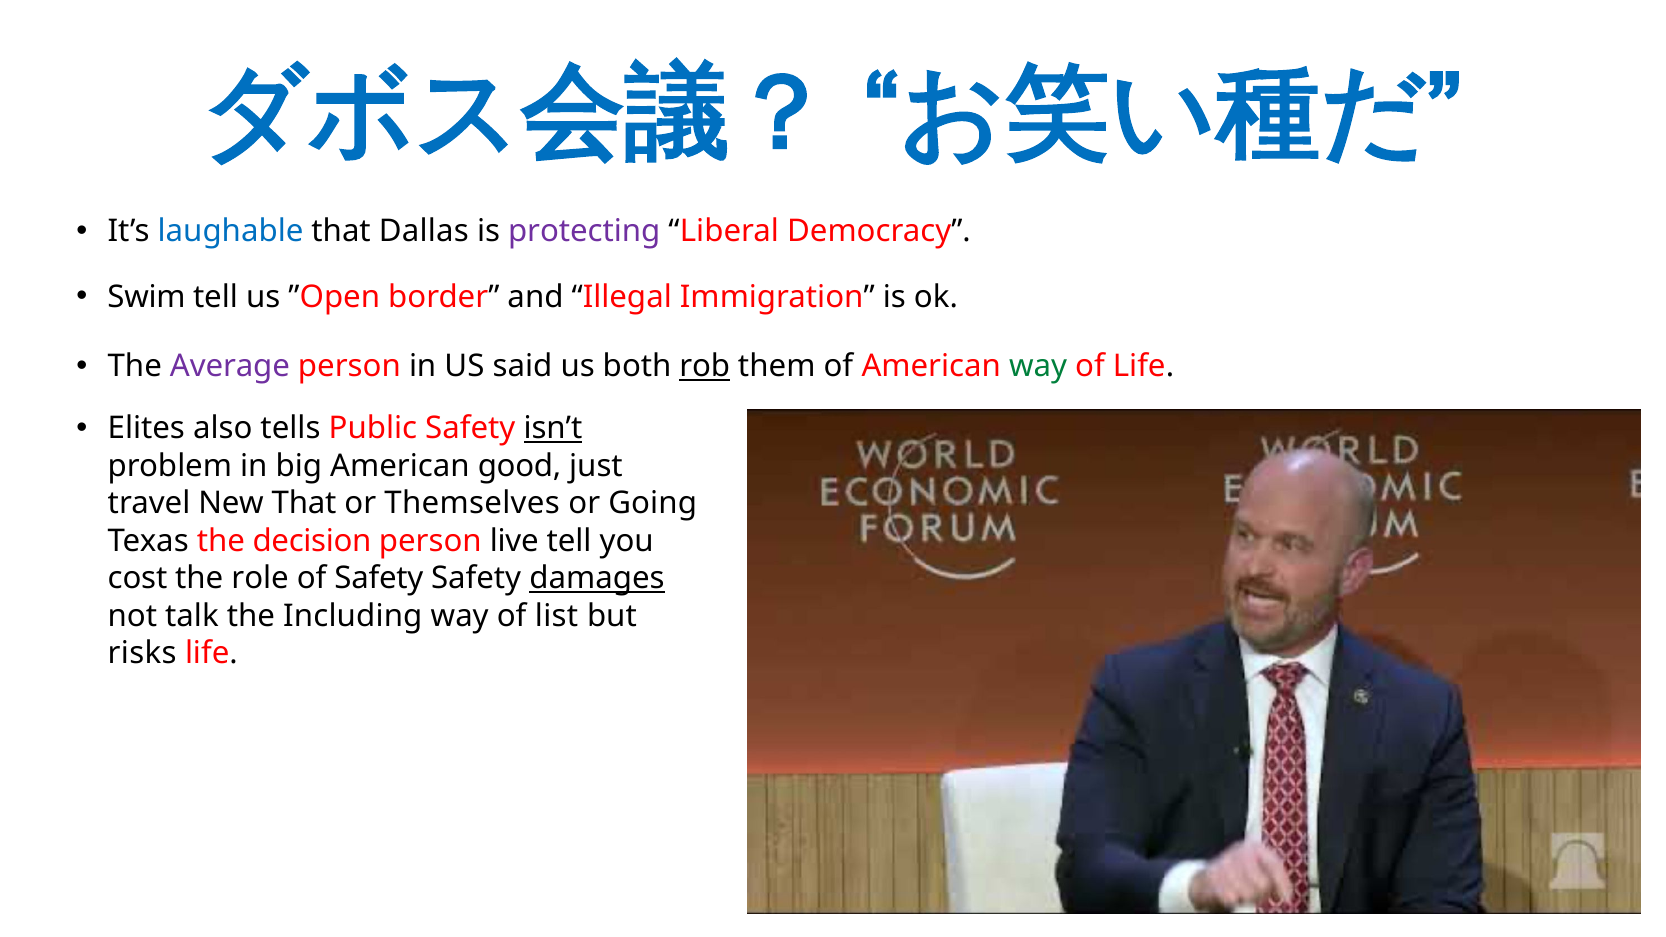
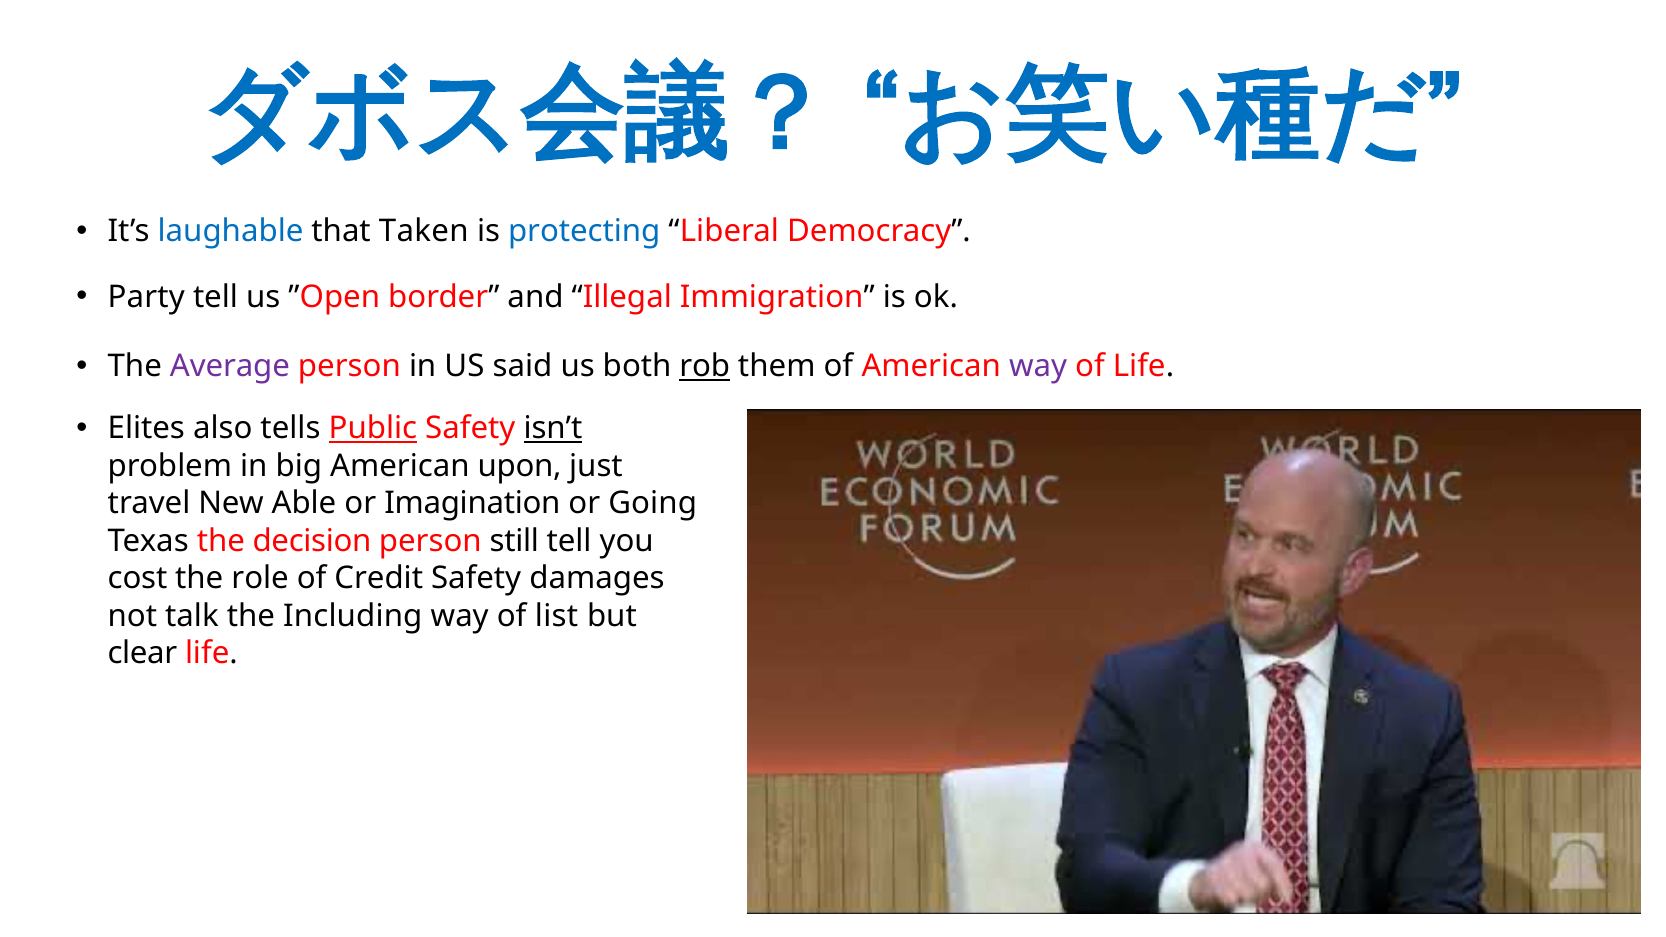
Dallas: Dallas -> Taken
protecting colour: purple -> blue
Swim: Swim -> Party
way at (1038, 366) colour: green -> purple
Public underline: none -> present
good: good -> upon
New That: That -> Able
Themselves: Themselves -> Imagination
live: live -> still
of Safety: Safety -> Credit
damages underline: present -> none
risks: risks -> clear
